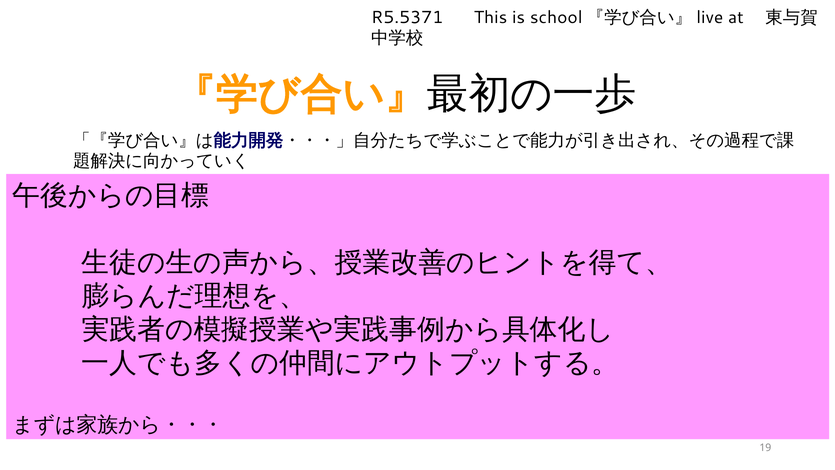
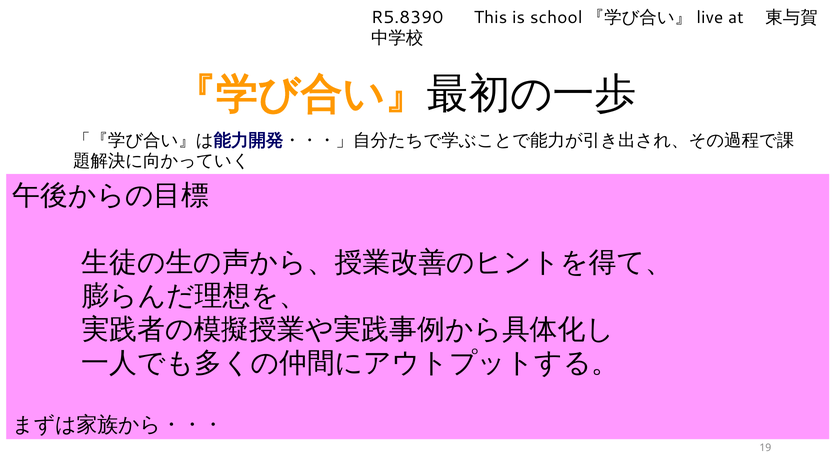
R5.5371: R5.5371 -> R5.8390
